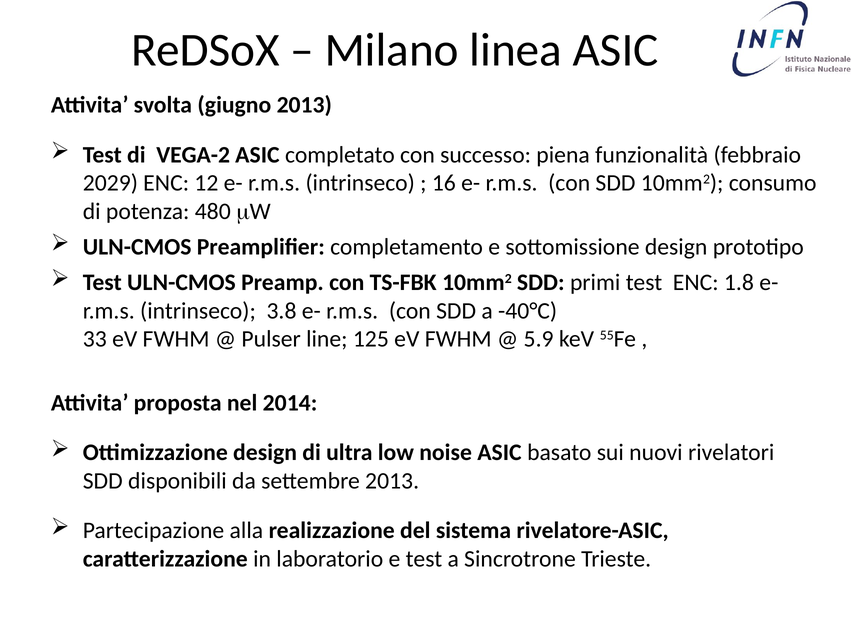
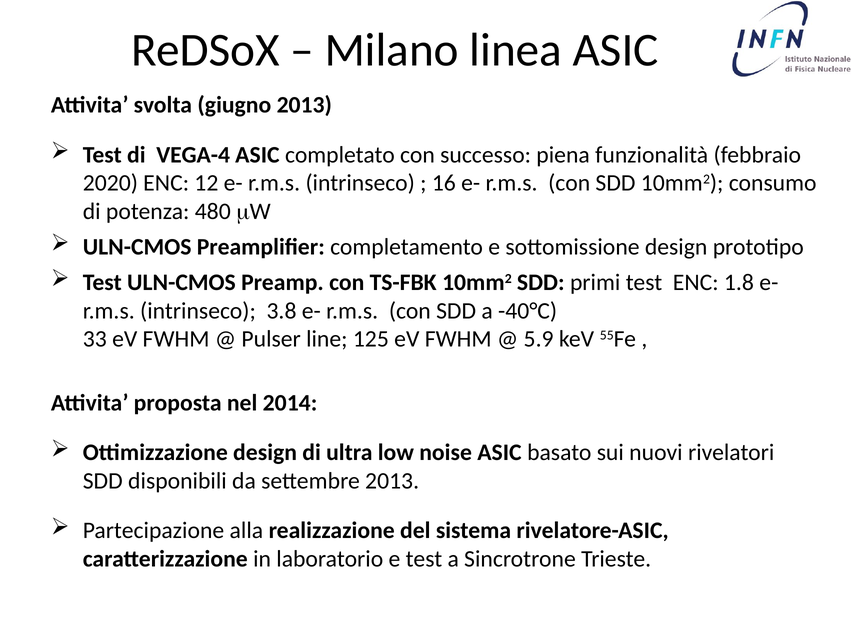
VEGA-2: VEGA-2 -> VEGA-4
2029: 2029 -> 2020
